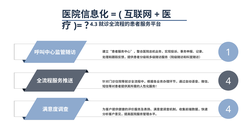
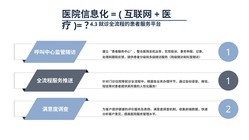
4 at (228, 81): 4 -> 1
4 at (228, 110): 4 -> 2
